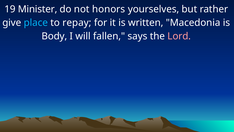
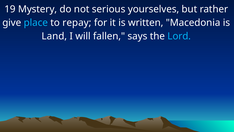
Minister: Minister -> Mystery
honors: honors -> serious
Body: Body -> Land
Lord colour: pink -> light blue
